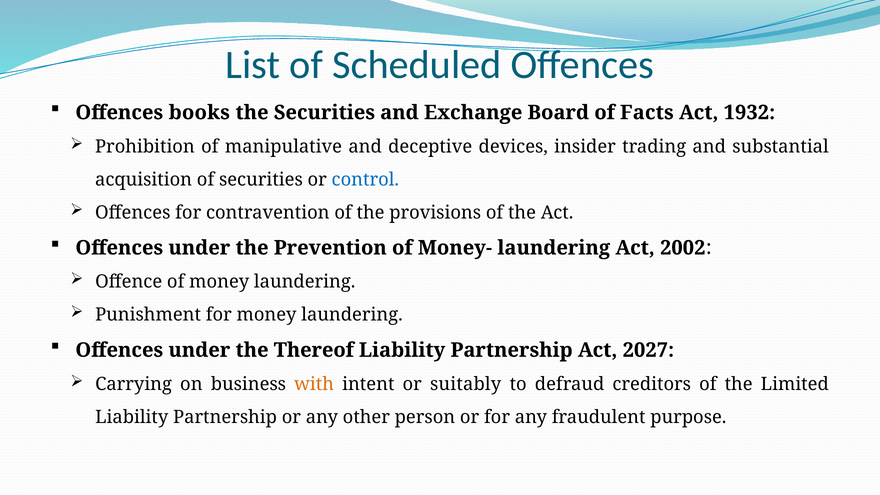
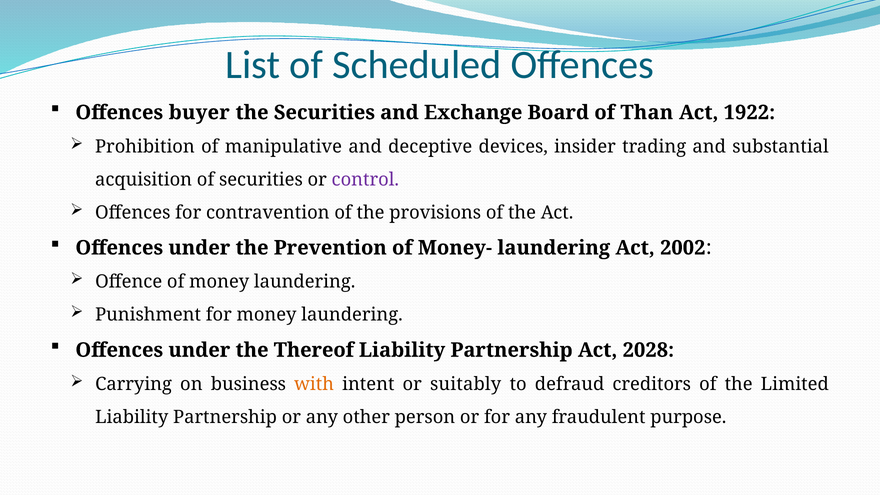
books: books -> buyer
Facts: Facts -> Than
1932: 1932 -> 1922
control colour: blue -> purple
2027: 2027 -> 2028
